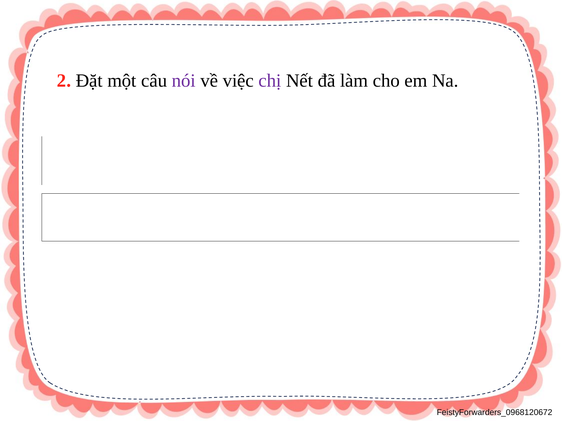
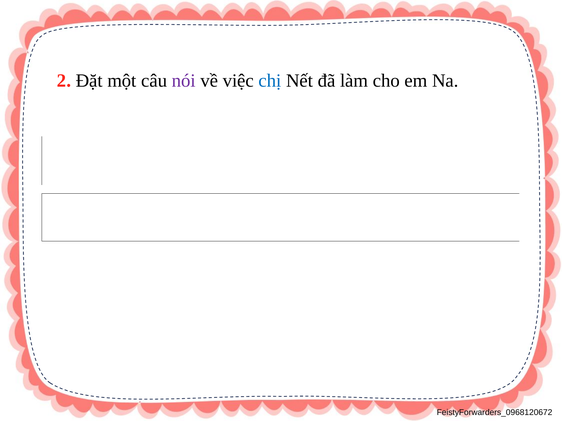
chị colour: purple -> blue
